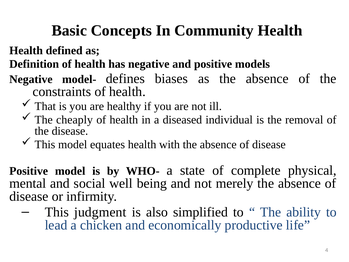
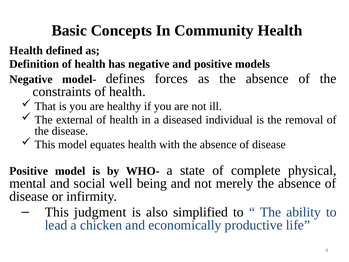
biases: biases -> forces
cheaply: cheaply -> external
